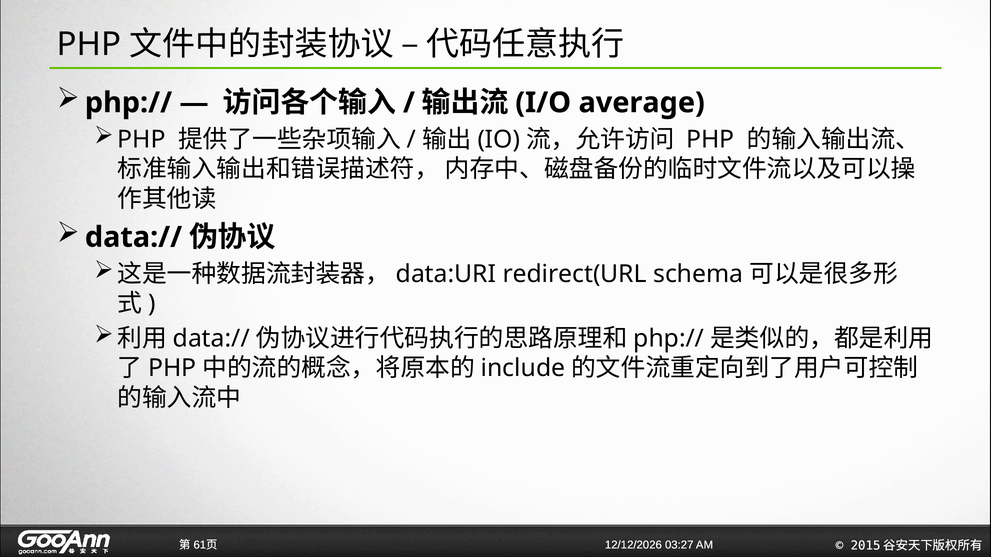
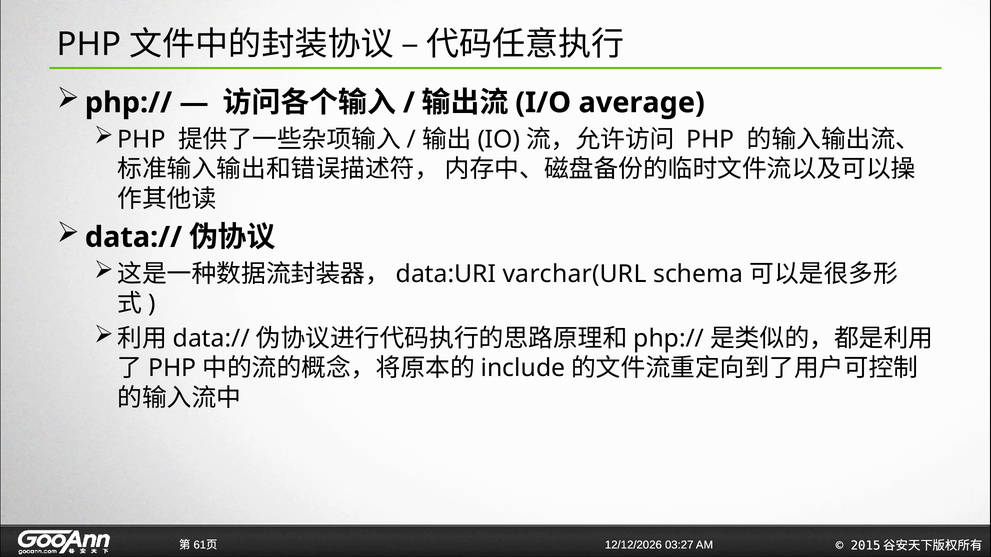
redirect(URL: redirect(URL -> varchar(URL
